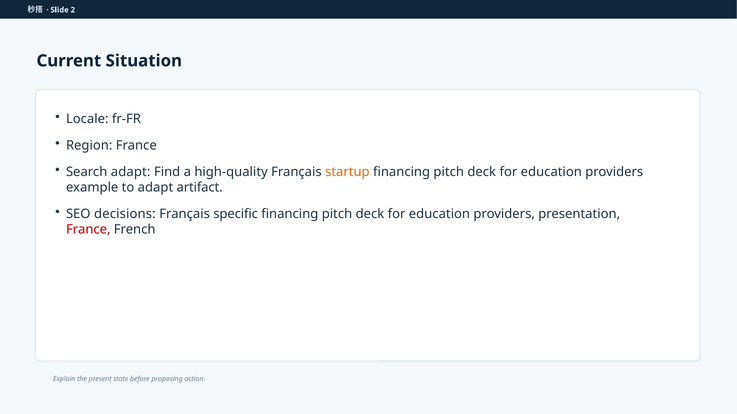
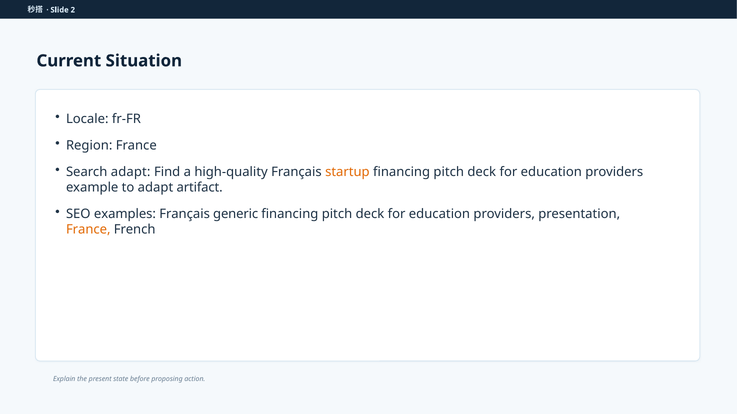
decisions: decisions -> examples
specific: specific -> generic
France at (88, 230) colour: red -> orange
